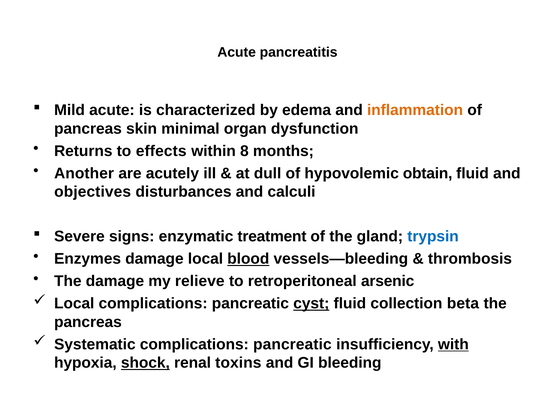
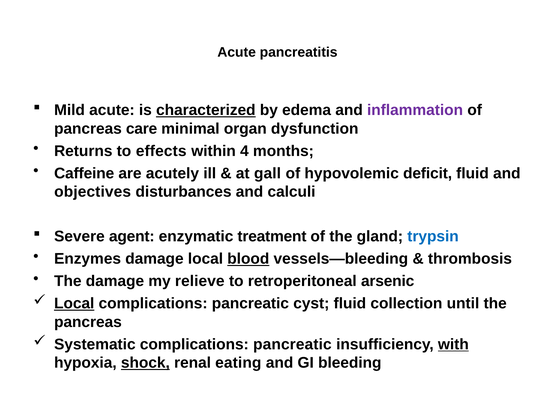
characterized underline: none -> present
inflammation colour: orange -> purple
skin: skin -> care
8: 8 -> 4
Another: Another -> Caffeine
dull: dull -> gall
obtain: obtain -> deficit
signs: signs -> agent
Local at (74, 304) underline: none -> present
cyst underline: present -> none
beta: beta -> until
toxins: toxins -> eating
